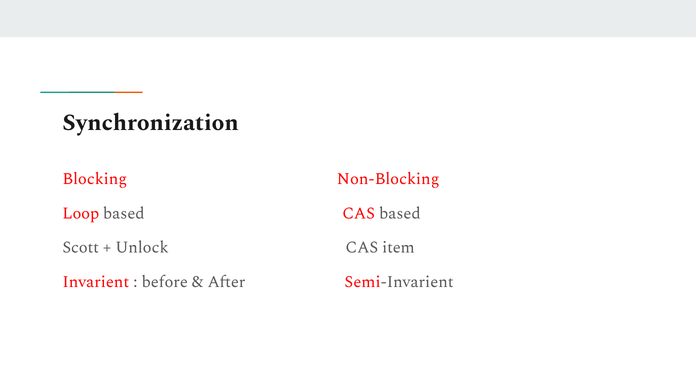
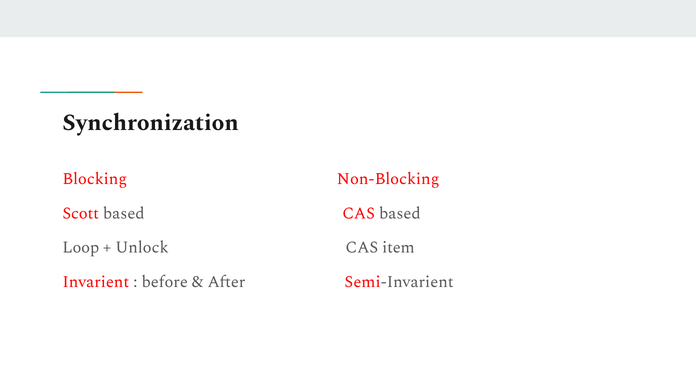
Loop: Loop -> Scott
Scott: Scott -> Loop
